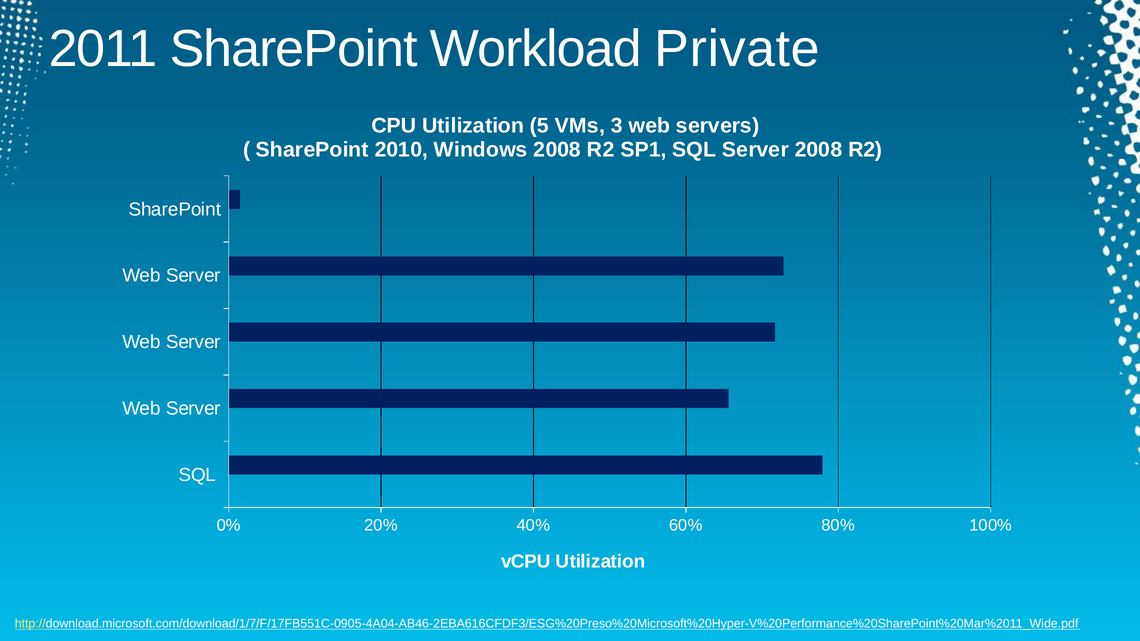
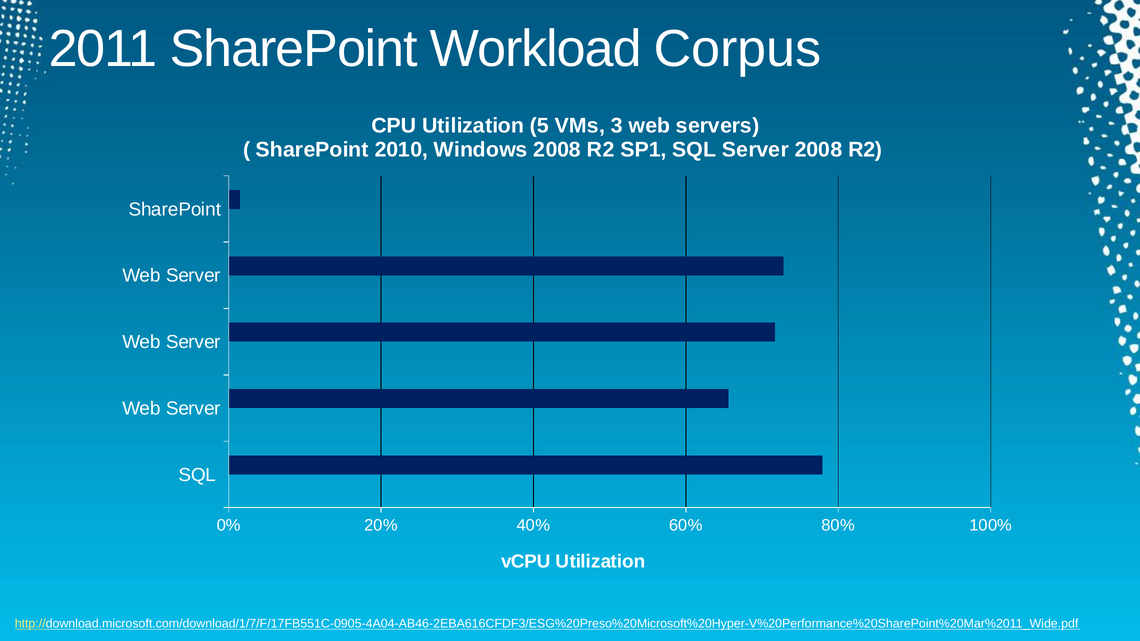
Private: Private -> Corpus
